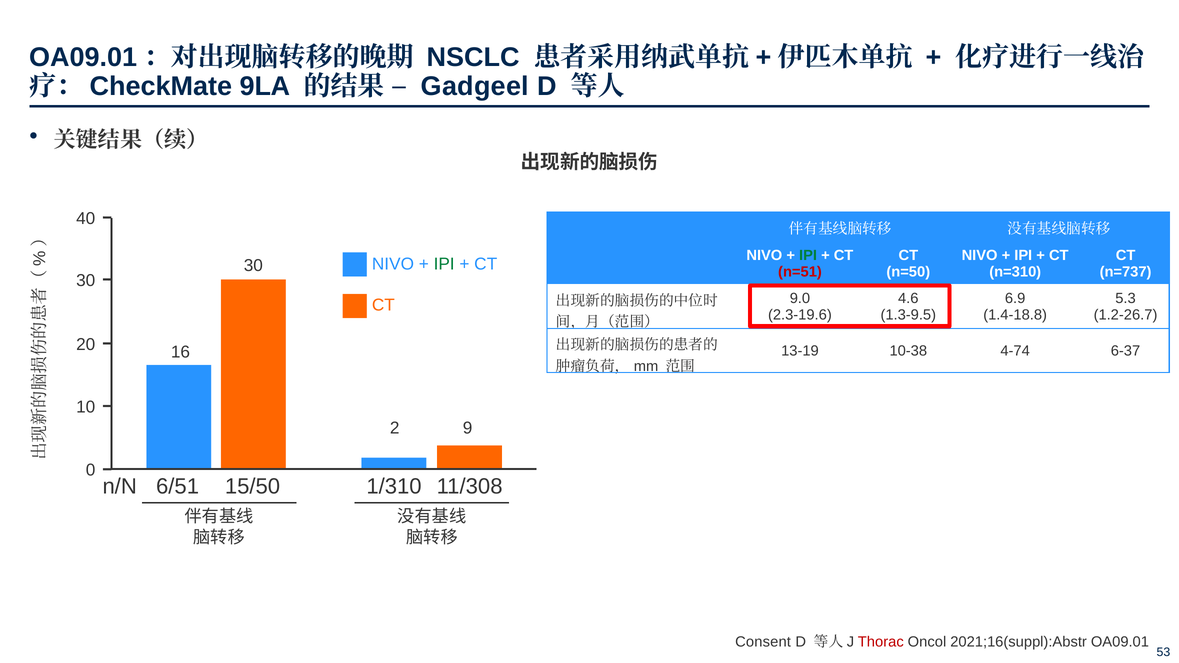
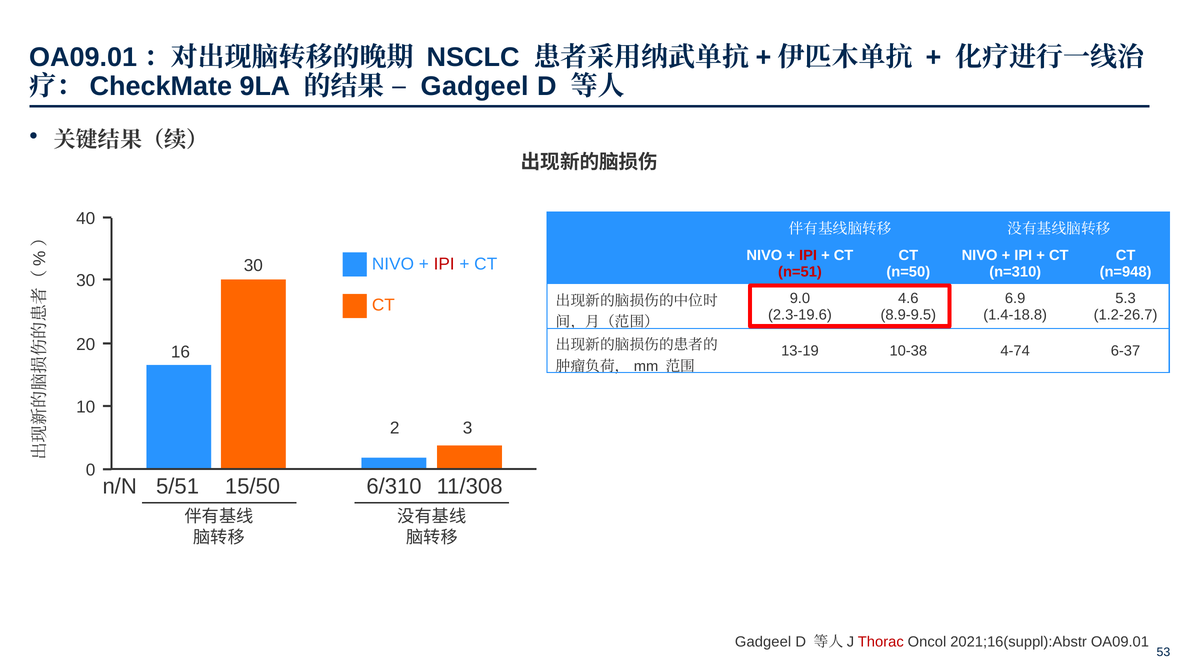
IPI at (808, 255) colour: green -> red
IPI at (444, 264) colour: green -> red
n=737: n=737 -> n=948
1.3-9.5: 1.3-9.5 -> 8.9-9.5
9: 9 -> 3
6/51: 6/51 -> 5/51
1/310: 1/310 -> 6/310
Consent at (763, 642): Consent -> Gadgeel
